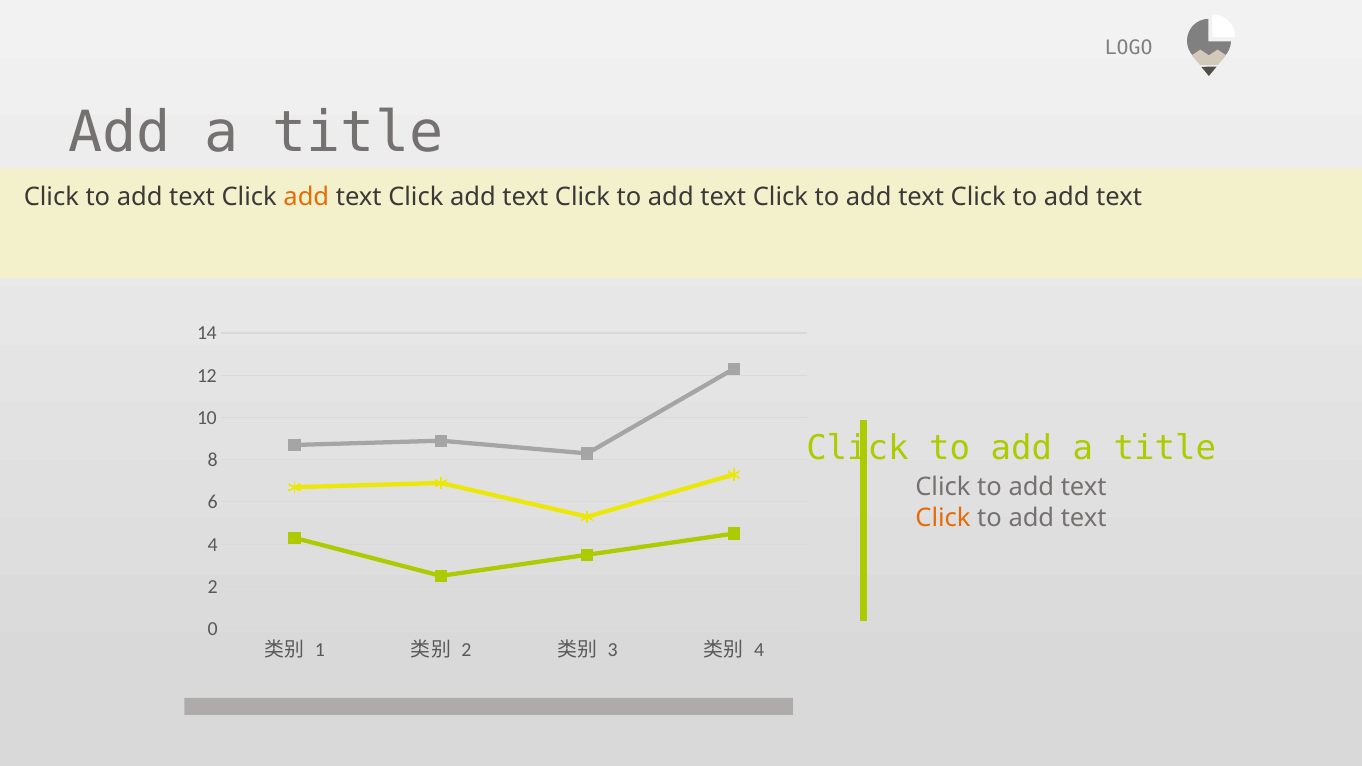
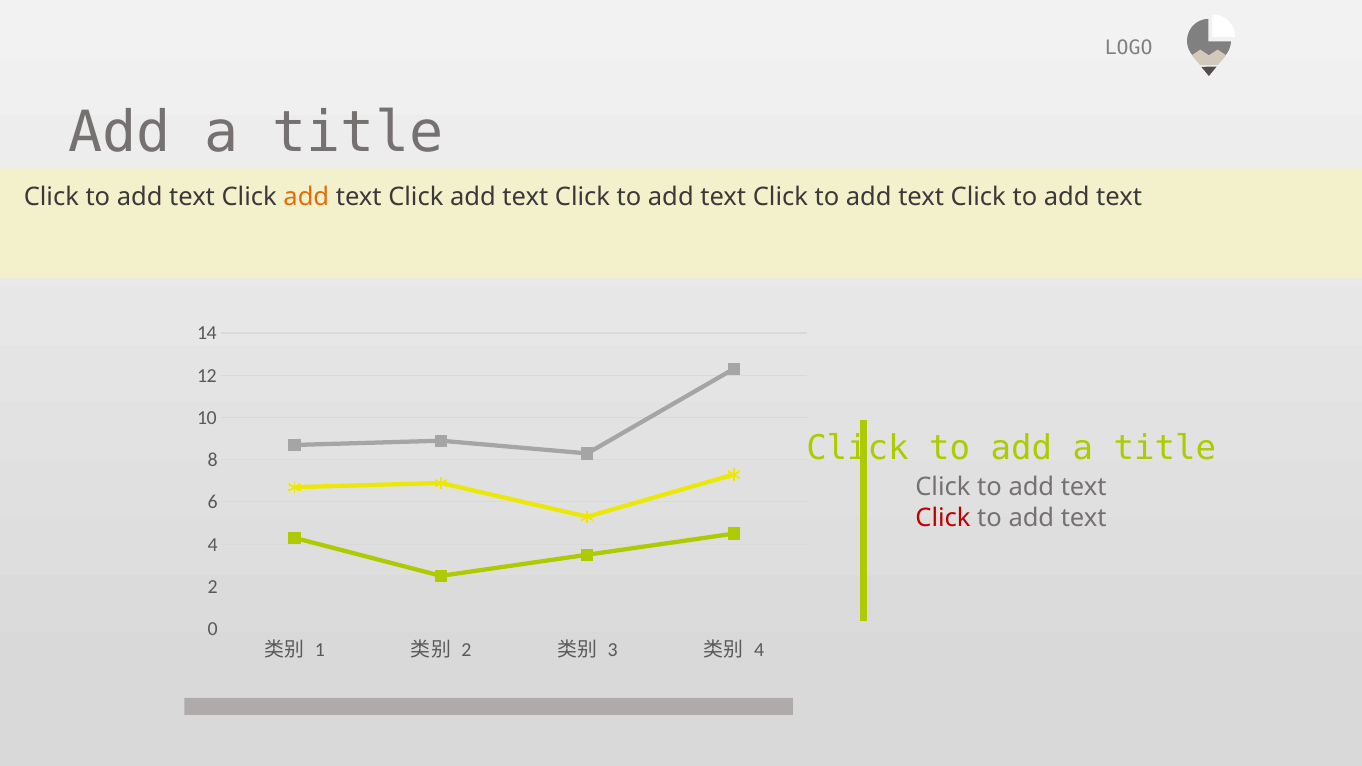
Click at (943, 518) colour: orange -> red
